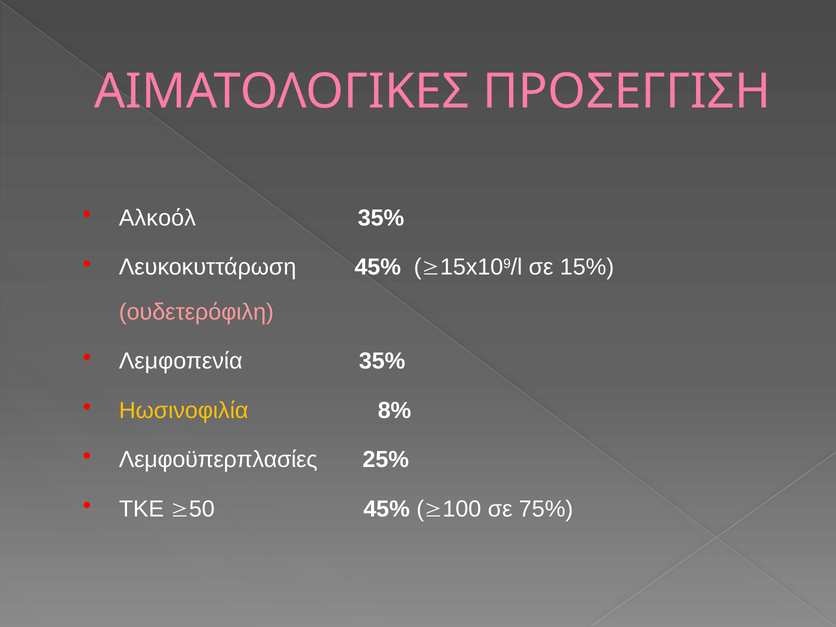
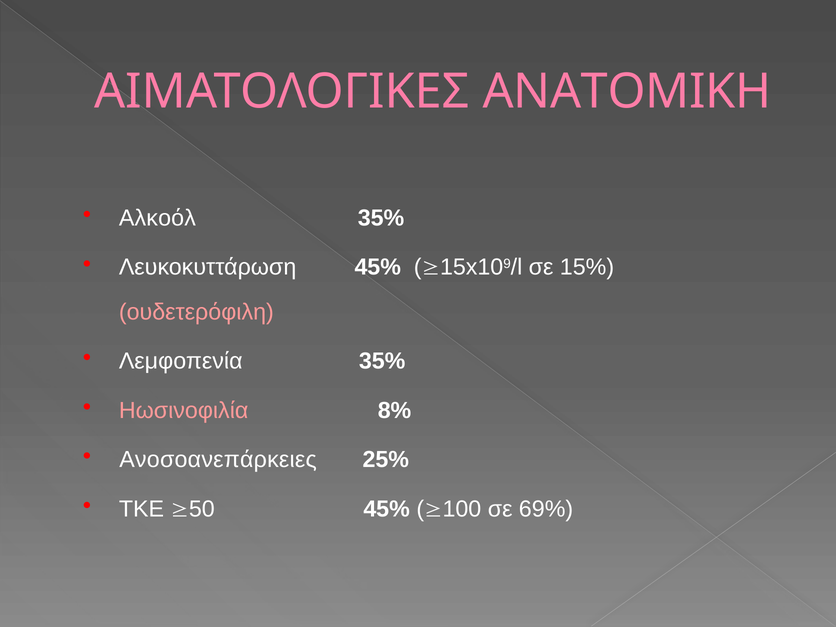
ΠΡΟΣΕΓΓΙΣΗ: ΠΡΟΣΕΓΓΙΣΗ -> ΑΝΑΤΟΜΙΚΗ
Ηωσινοφιλία colour: yellow -> pink
Λεμφοϋπερπλασίες: Λεμφοϋπερπλασίες -> Ανοσοανεπάρκειες
75%: 75% -> 69%
